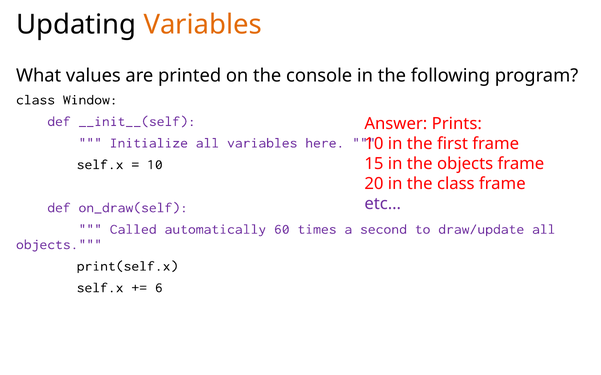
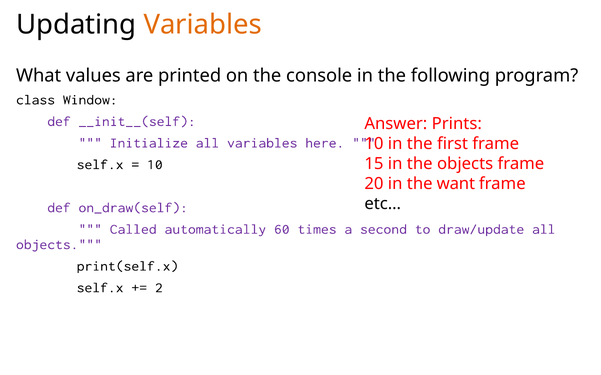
the class: class -> want
etc… colour: purple -> black
6: 6 -> 2
